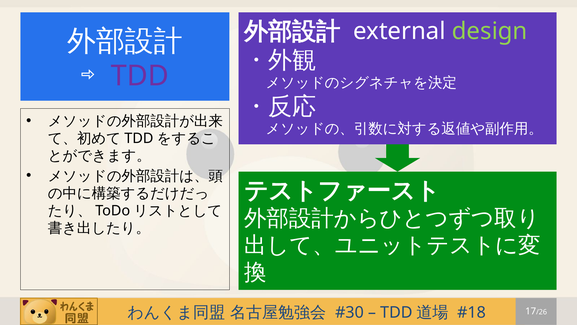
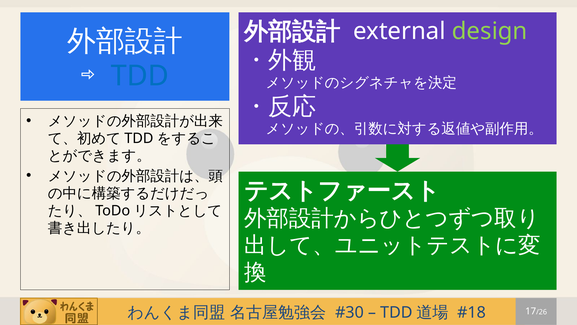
TDD colour: purple -> blue
